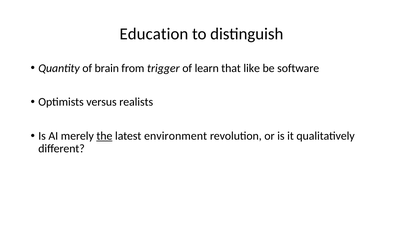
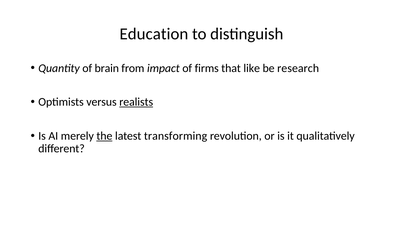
trigger: trigger -> impact
learn: learn -> firms
software: software -> research
realists underline: none -> present
environment: environment -> transforming
